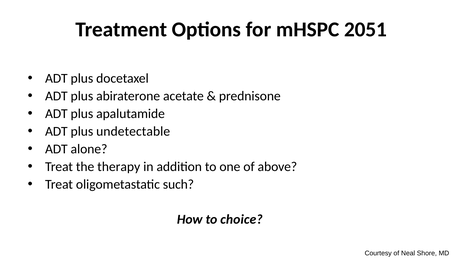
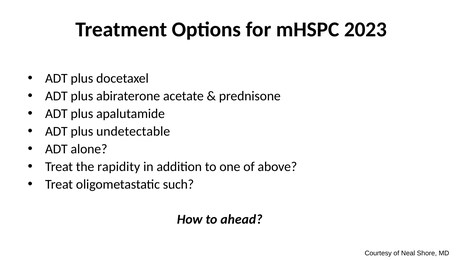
2051: 2051 -> 2023
therapy: therapy -> rapidity
choice: choice -> ahead
